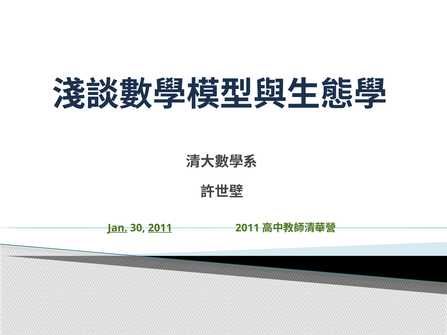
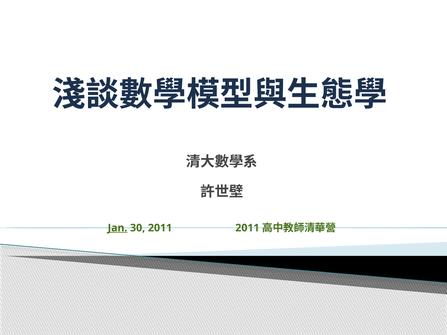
2011 at (160, 228) underline: present -> none
